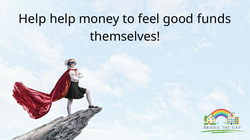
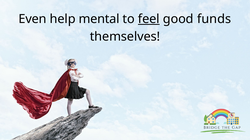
Help at (32, 19): Help -> Even
money: money -> mental
feel underline: none -> present
